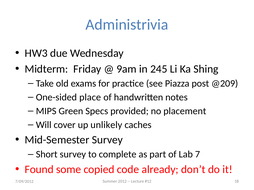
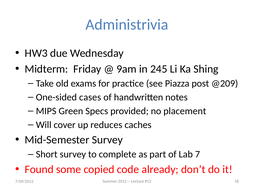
place: place -> cases
unlikely: unlikely -> reduces
